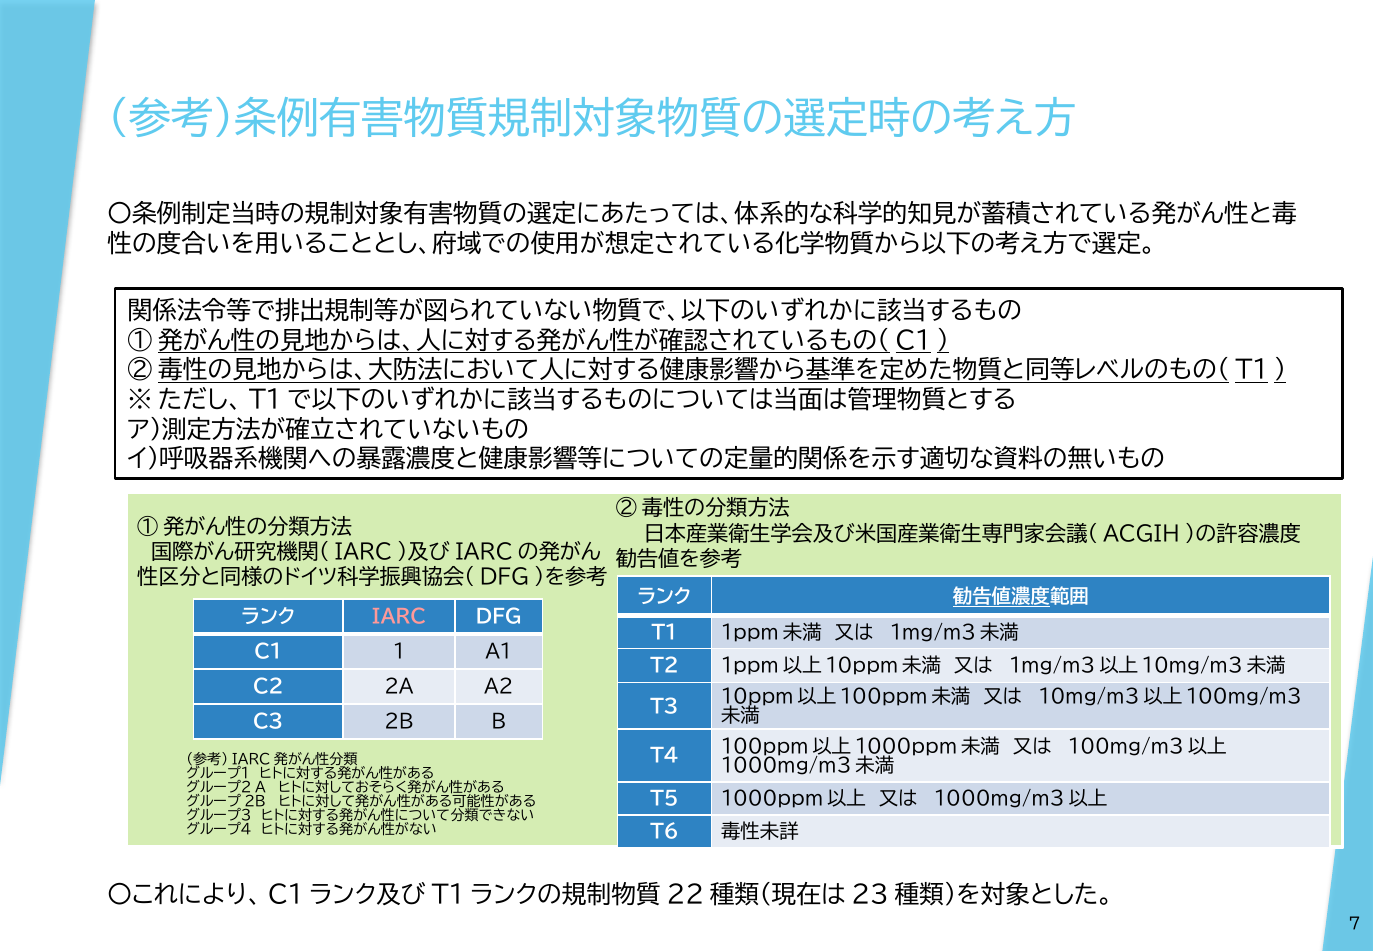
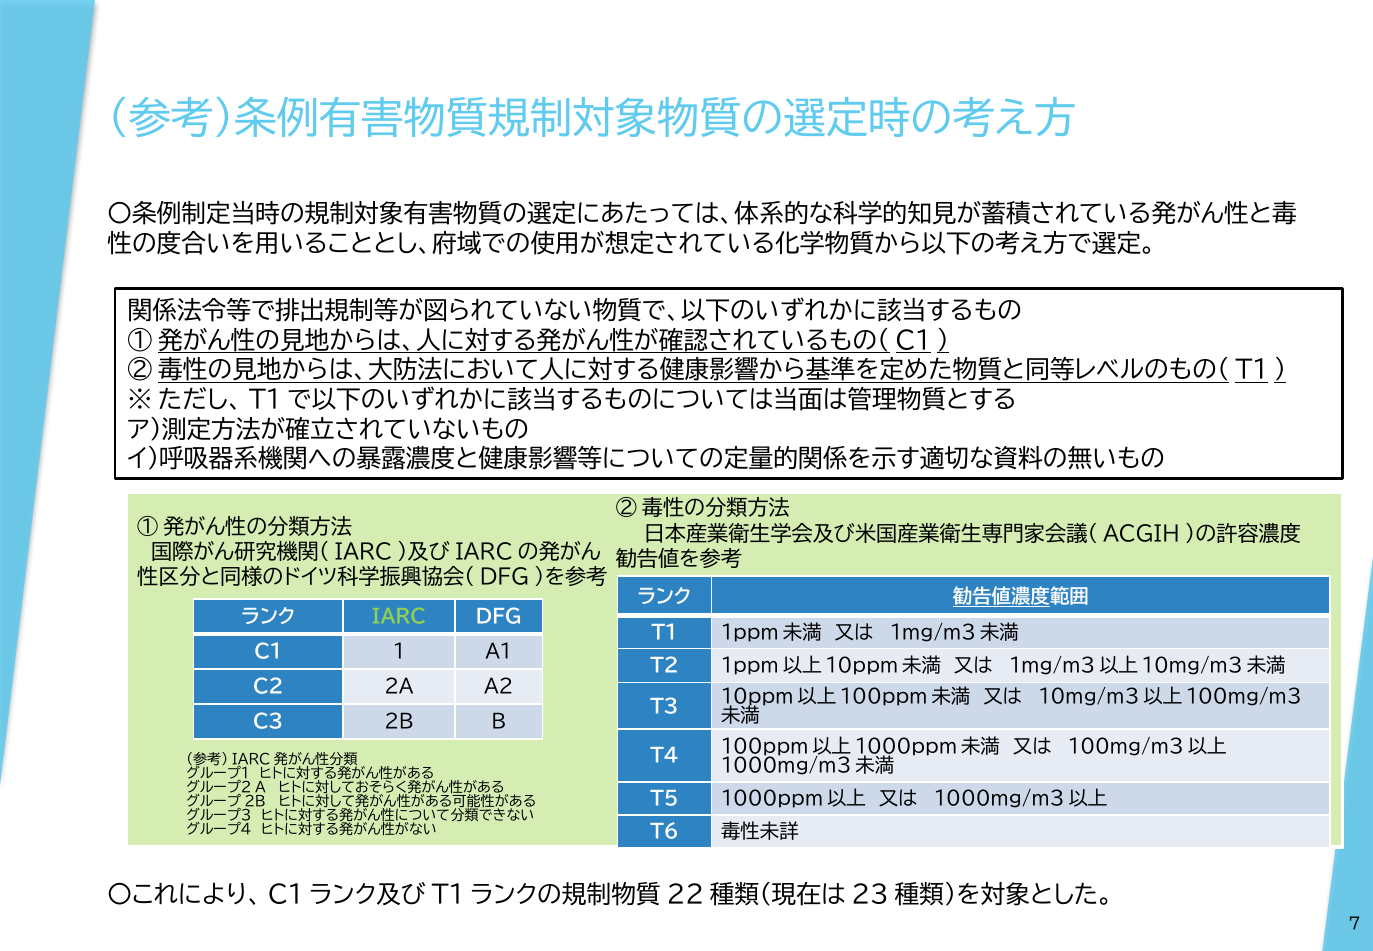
IARC at (399, 617) colour: pink -> light green
